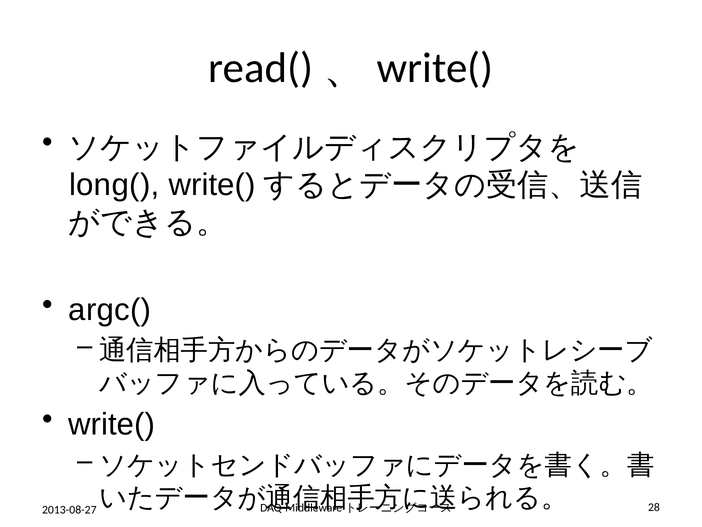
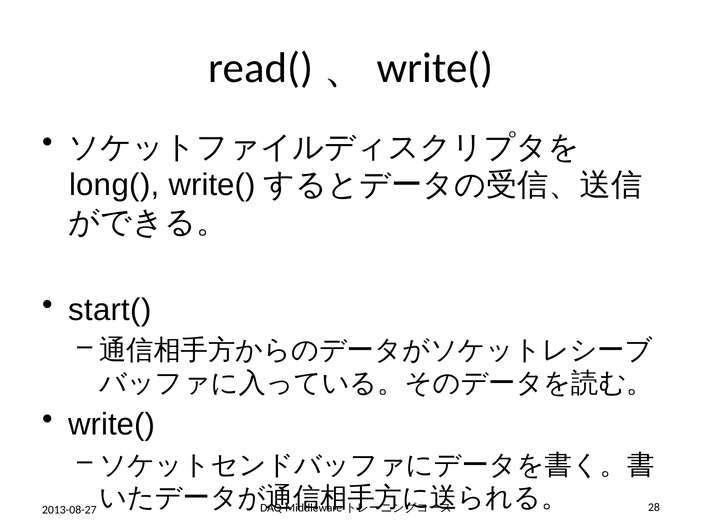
argc(: argc( -> start(
